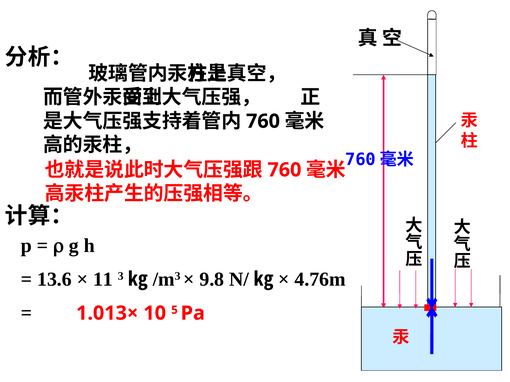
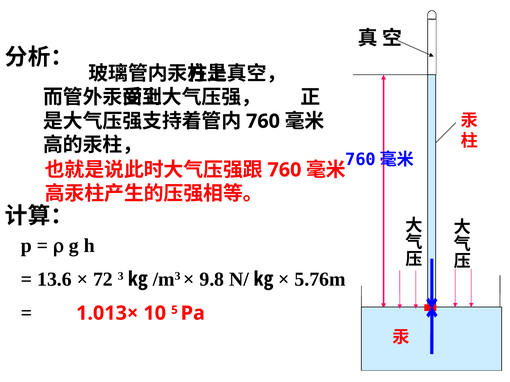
11: 11 -> 72
4.76m: 4.76m -> 5.76m
